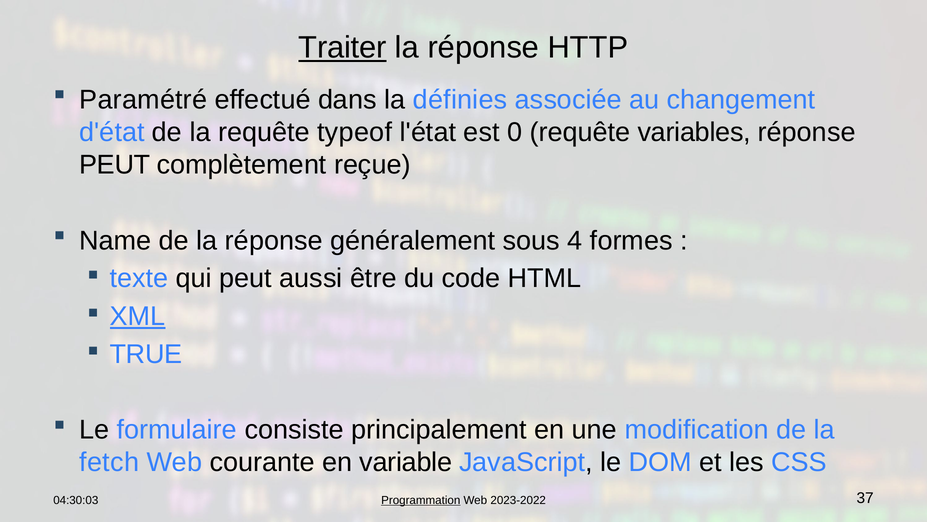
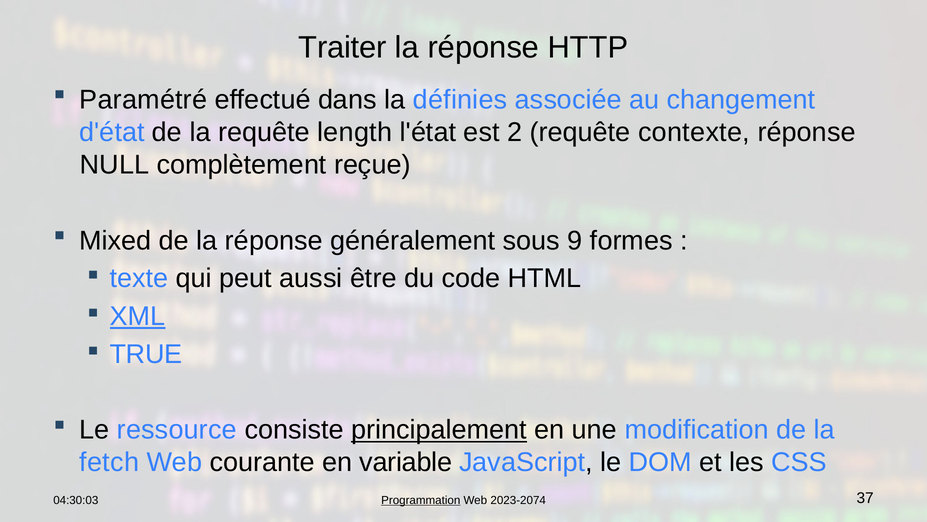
Traiter underline: present -> none
typeof: typeof -> length
0: 0 -> 2
variables: variables -> contexte
PEUT at (115, 165): PEUT -> NULL
Name: Name -> Mixed
4: 4 -> 9
formulaire: formulaire -> ressource
principalement underline: none -> present
2023-2022: 2023-2022 -> 2023-2074
